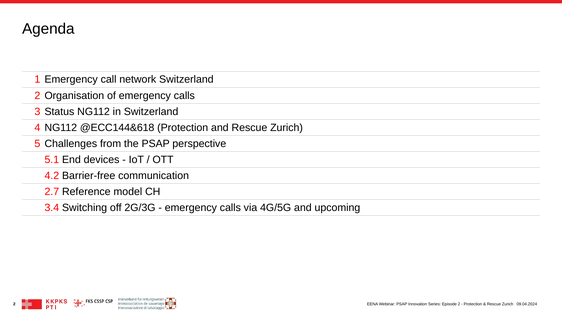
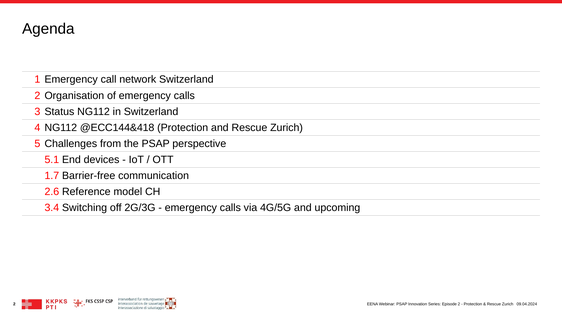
@ECC144&618: @ECC144&618 -> @ECC144&418
4.2: 4.2 -> 1.7
2.7: 2.7 -> 2.6
